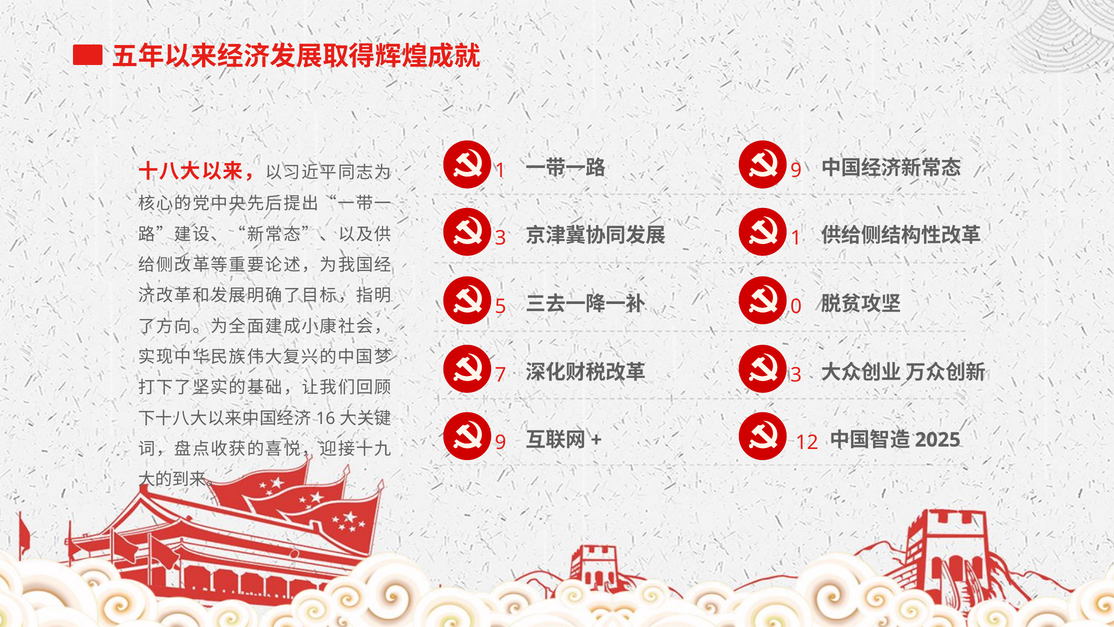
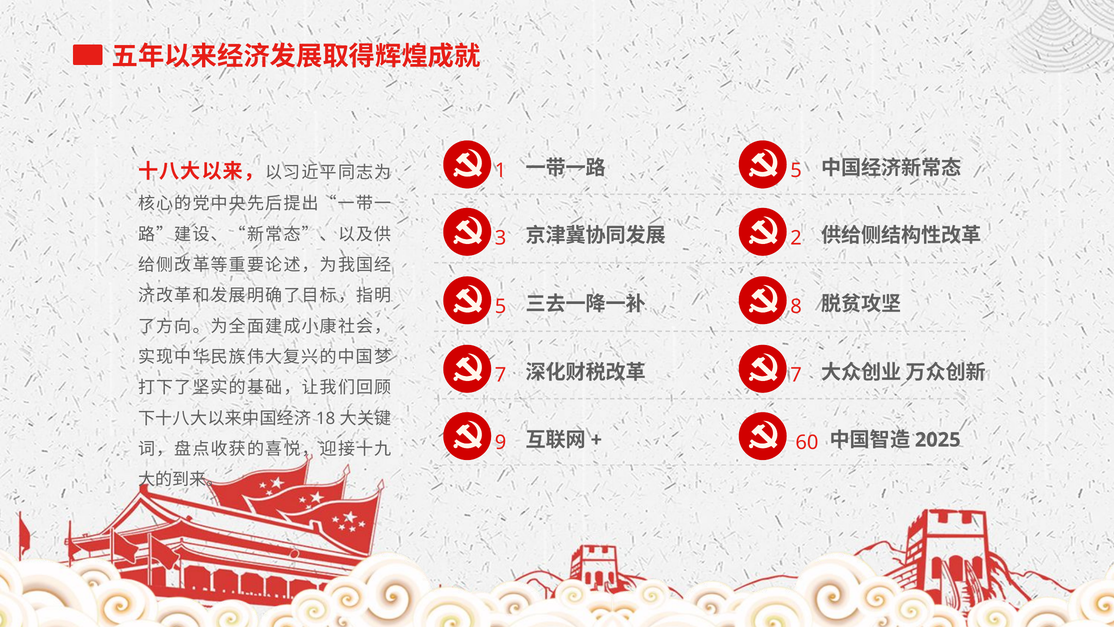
9 at (796, 171): 9 -> 5
1 at (796, 238): 1 -> 2
0: 0 -> 8
3 at (796, 375): 3 -> 7
16: 16 -> 18
12: 12 -> 60
